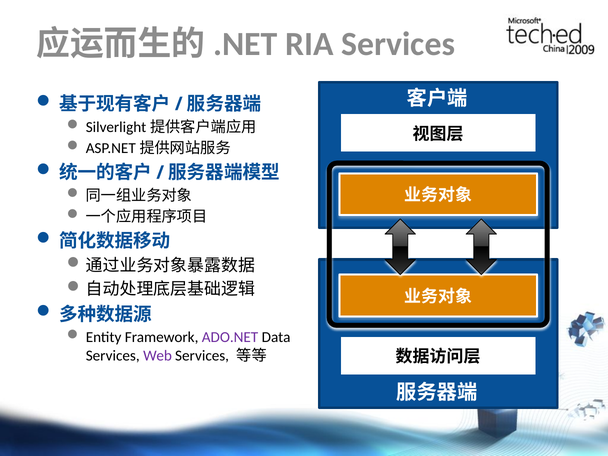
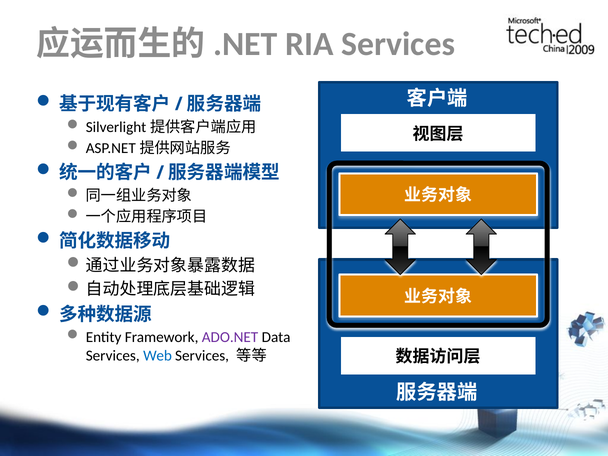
Web colour: purple -> blue
